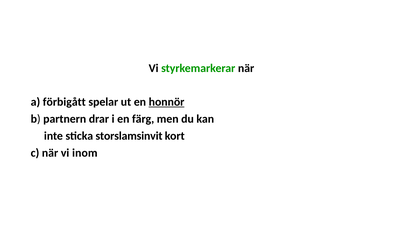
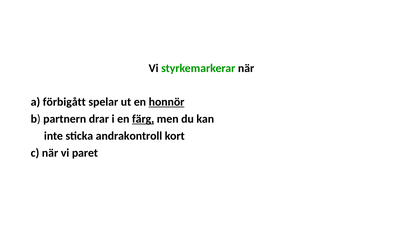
färg underline: none -> present
storslamsinvit: storslamsinvit -> andrakontroll
inom: inom -> paret
